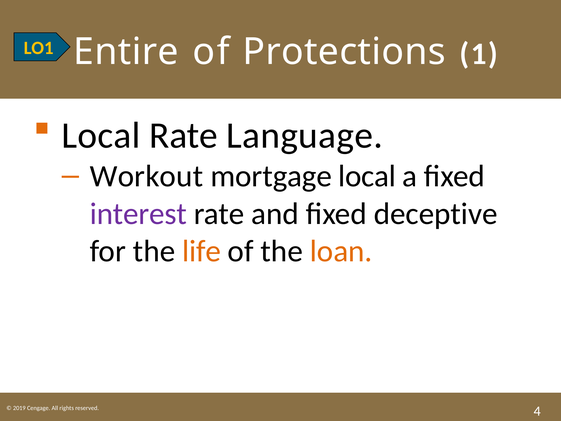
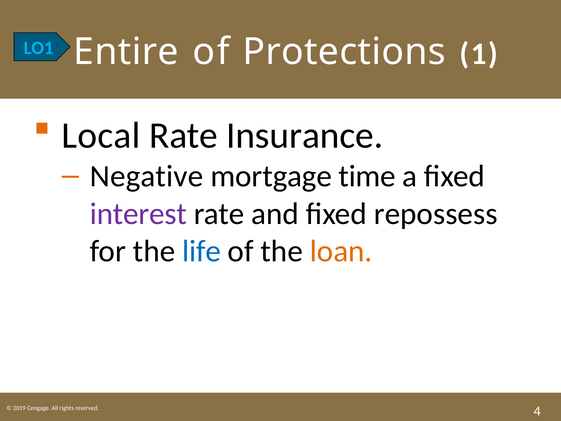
LO1 colour: yellow -> light blue
Language: Language -> Insurance
Workout: Workout -> Negative
mortgage local: local -> time
deceptive: deceptive -> repossess
life colour: orange -> blue
